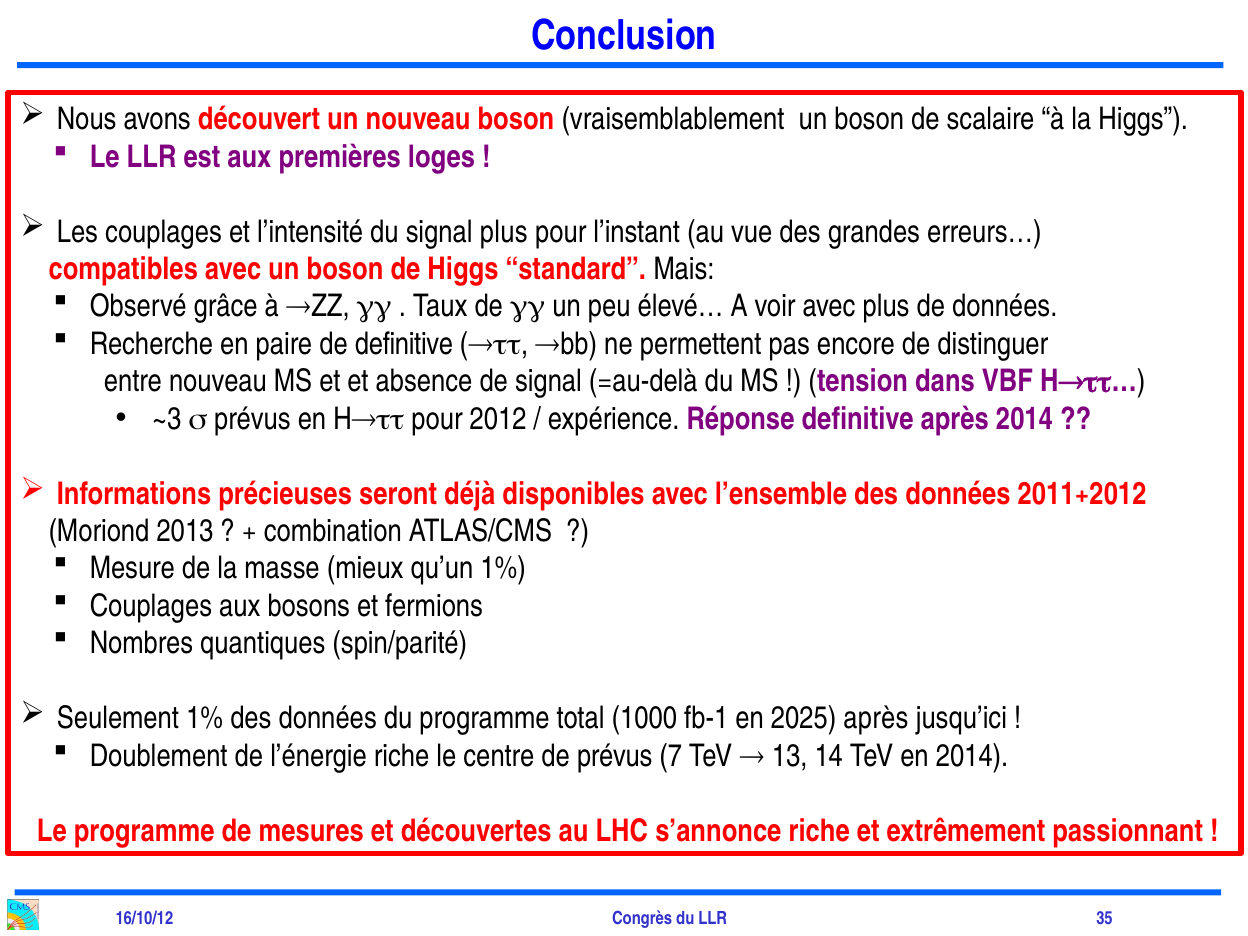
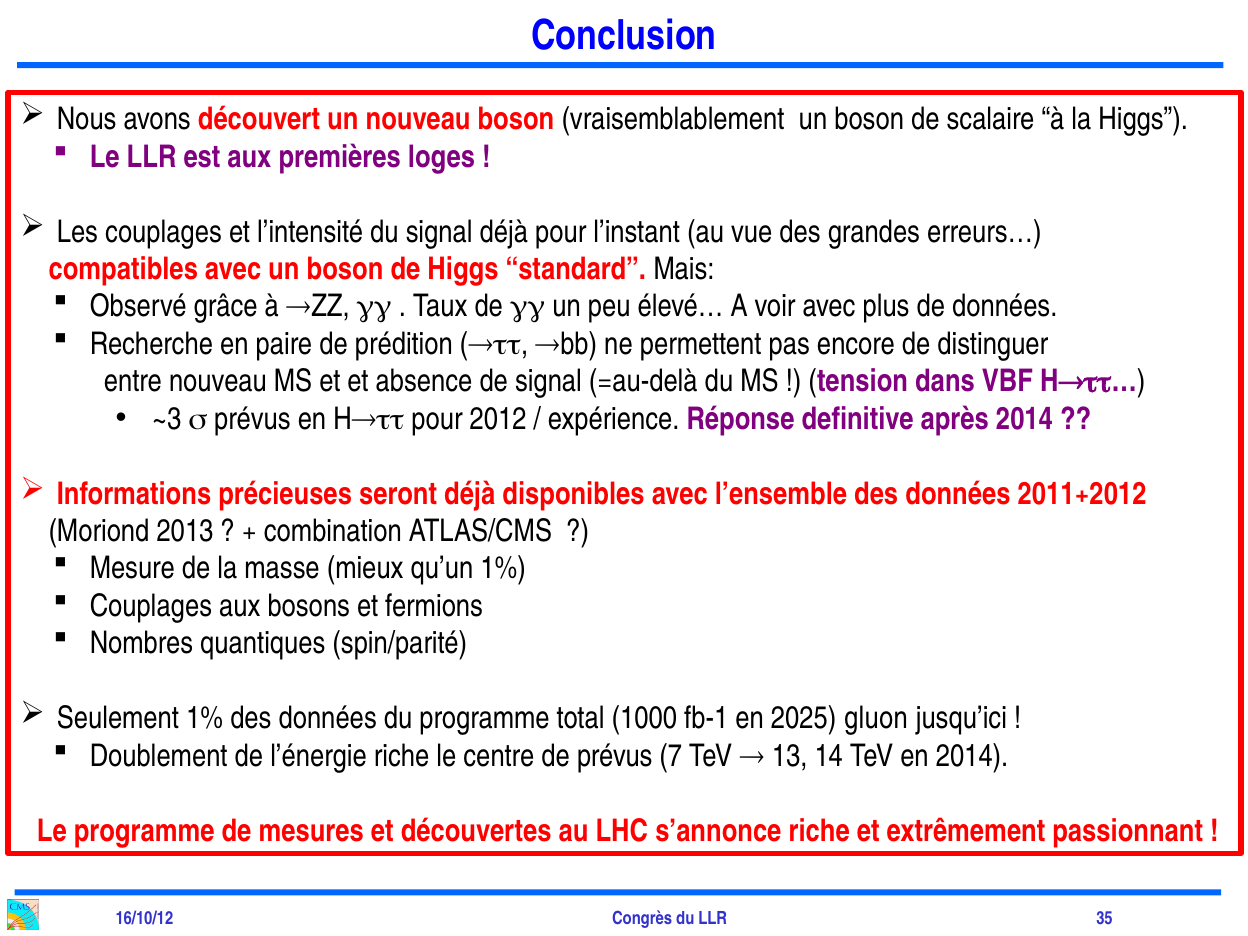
signal plus: plus -> déjà
de definitive: definitive -> prédition
2025 après: après -> gluon
